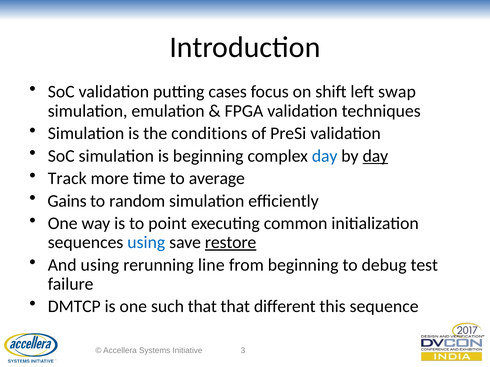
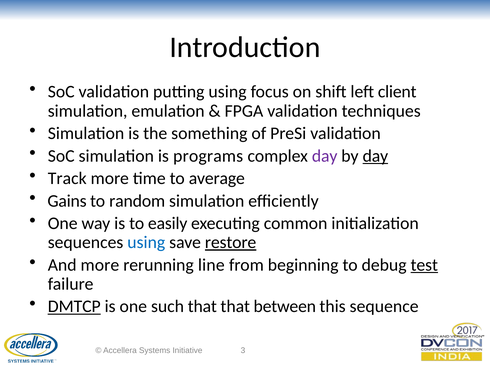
putting cases: cases -> using
swap: swap -> client
conditions: conditions -> something
is beginning: beginning -> programs
day at (325, 156) colour: blue -> purple
point: point -> easily
And using: using -> more
test underline: none -> present
DMTCP underline: none -> present
different: different -> between
